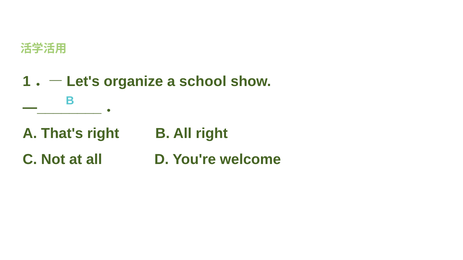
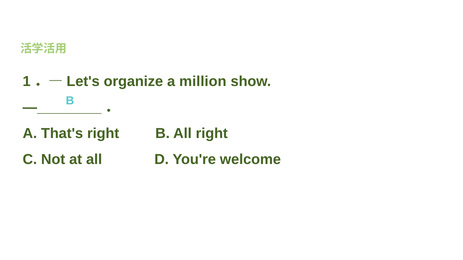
school: school -> million
